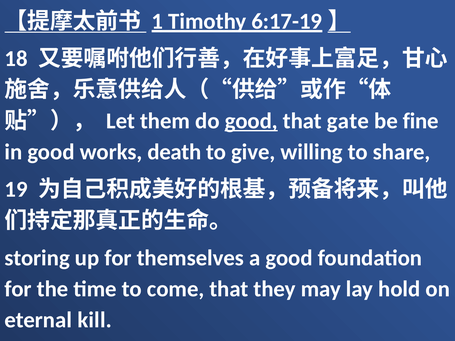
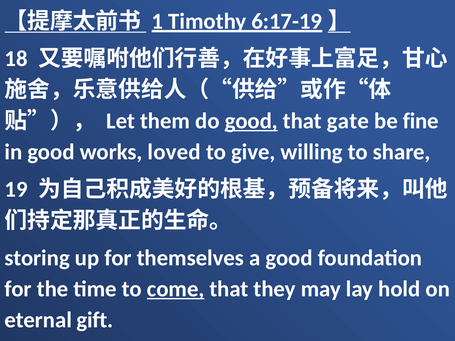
death: death -> loved
come underline: none -> present
kill: kill -> gift
